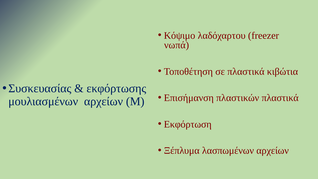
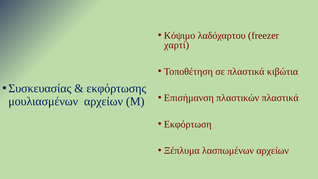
νωπά: νωπά -> χαρτί
